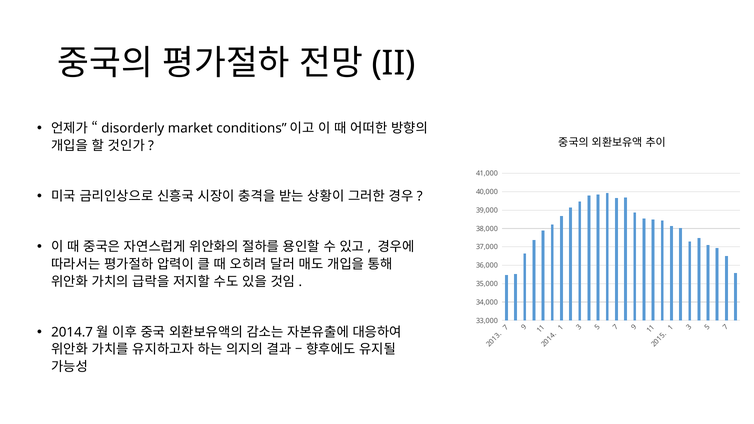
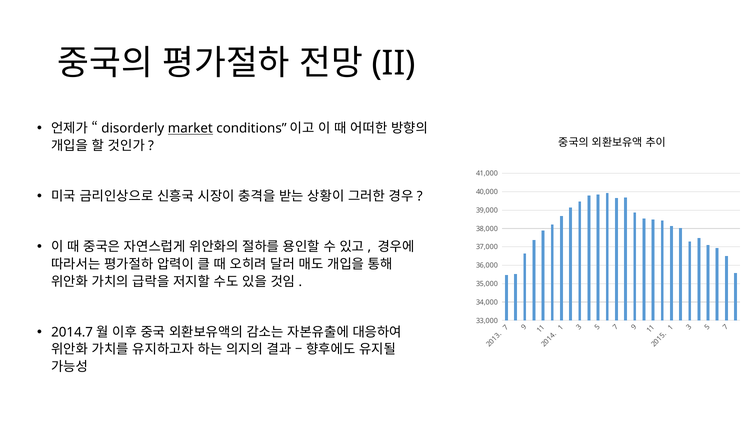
market underline: none -> present
